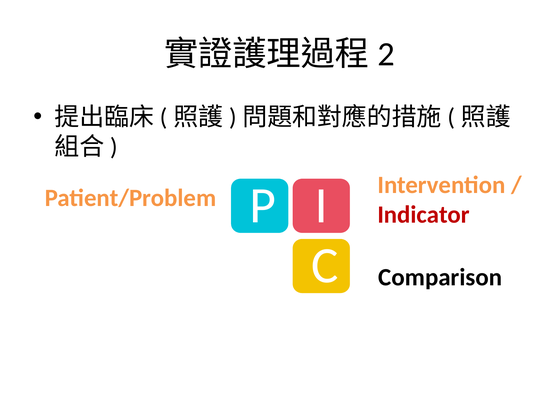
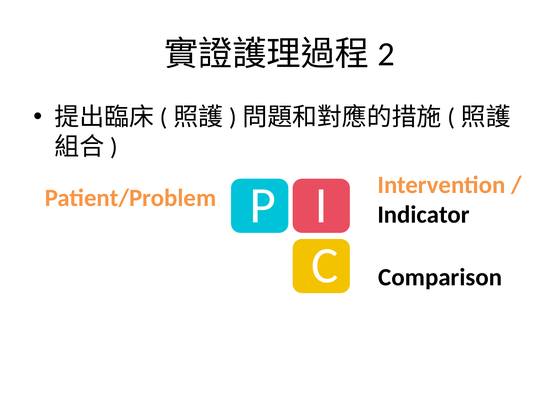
Indicator colour: red -> black
